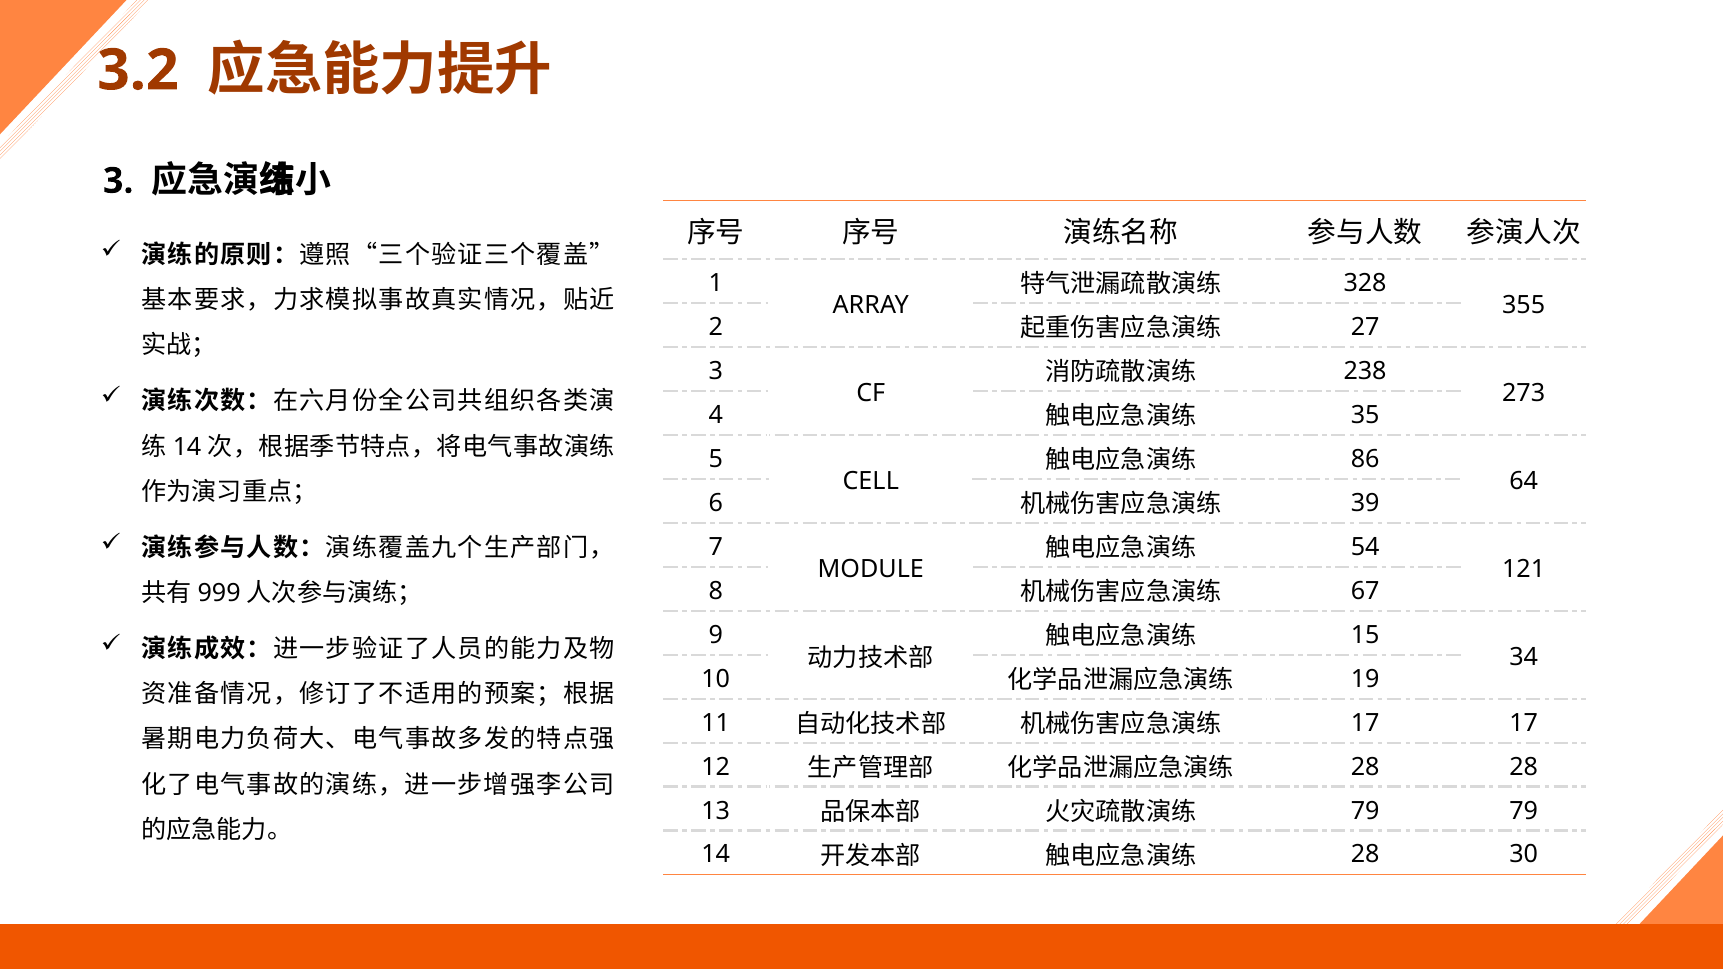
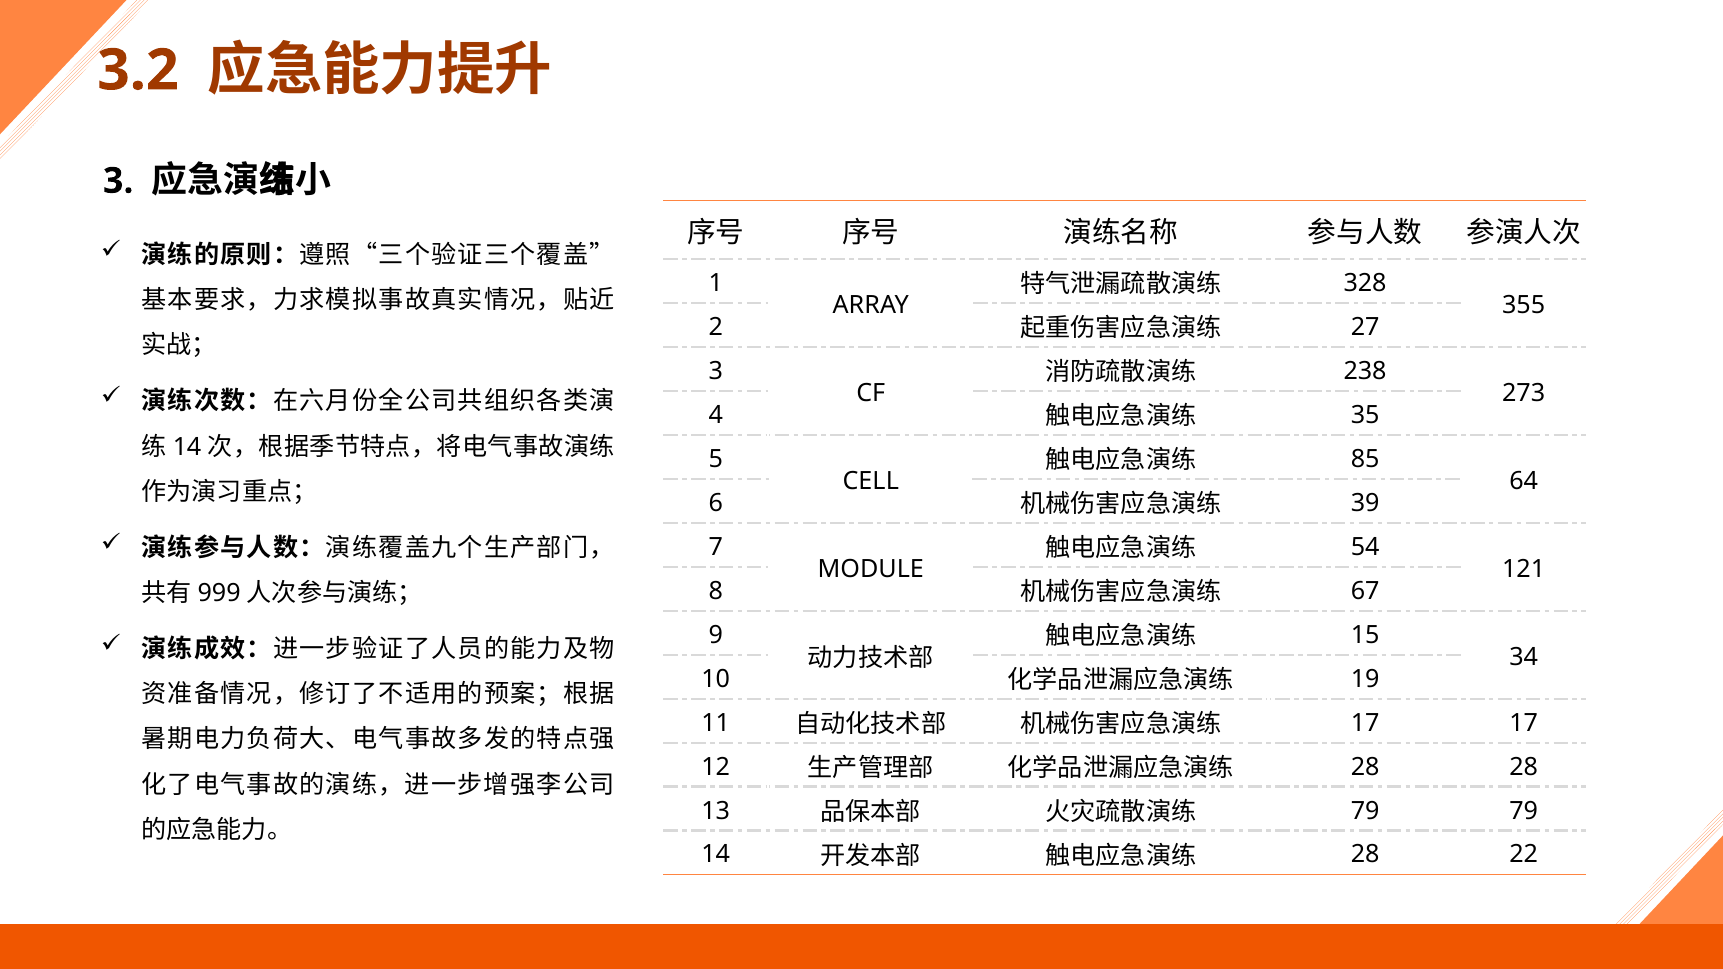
86: 86 -> 85
30: 30 -> 22
